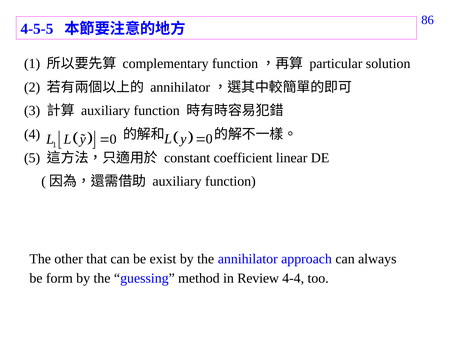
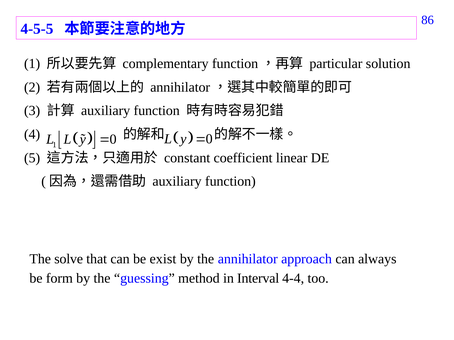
other: other -> solve
Review: Review -> Interval
